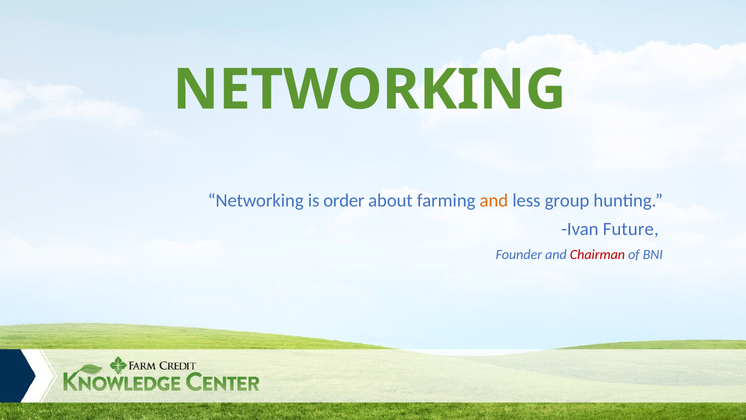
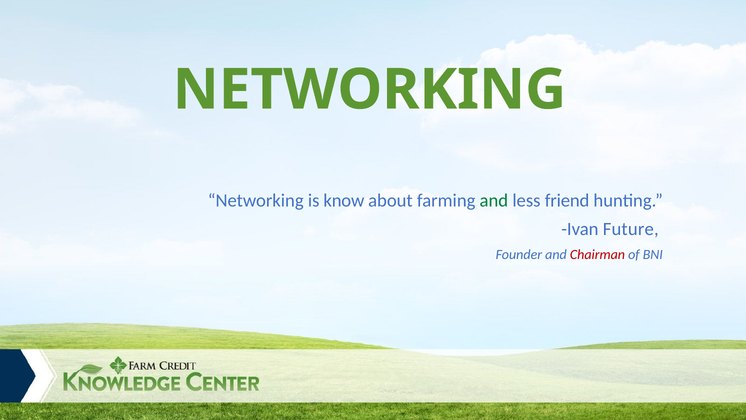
order: order -> know
and at (494, 201) colour: orange -> green
group: group -> friend
